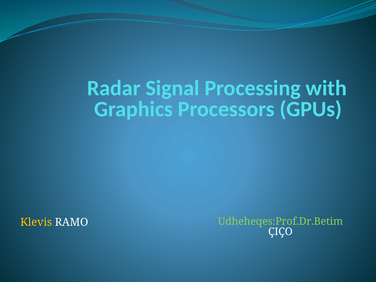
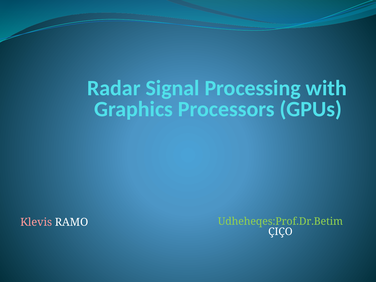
Klevis colour: yellow -> pink
